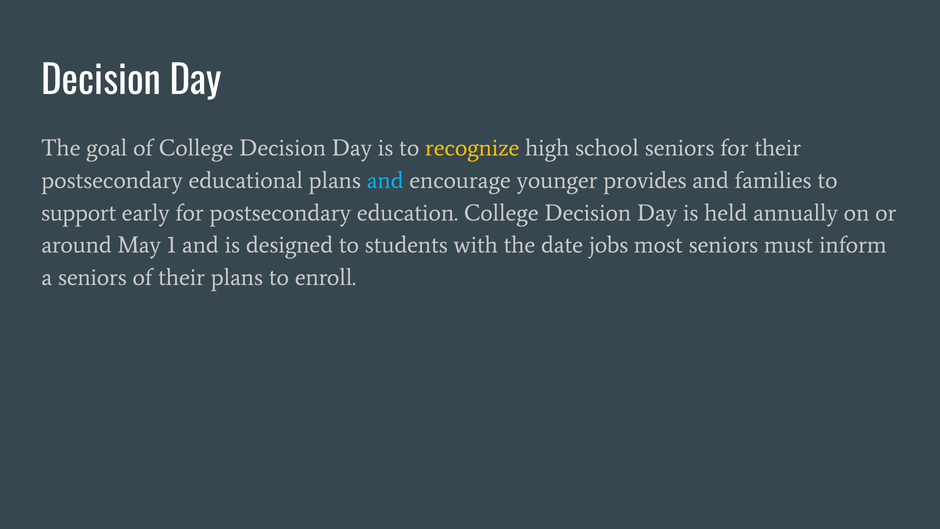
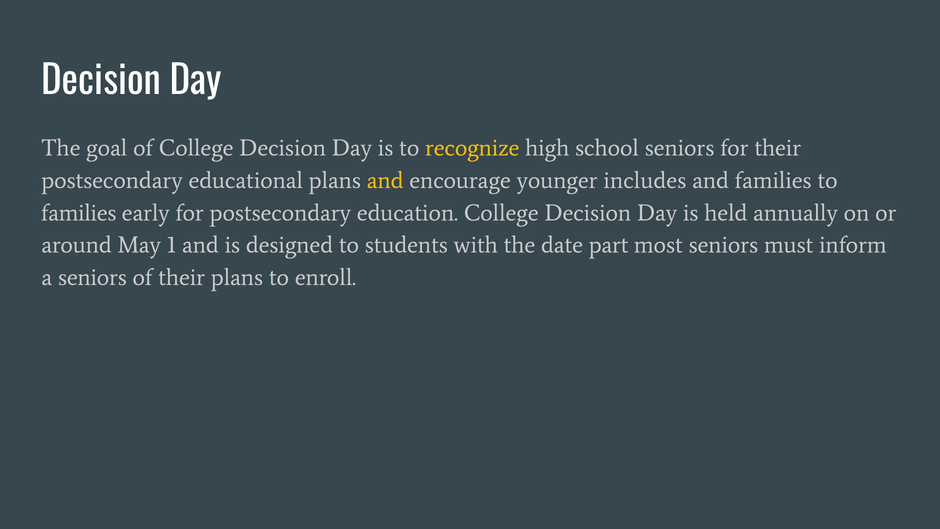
and at (385, 180) colour: light blue -> yellow
provides: provides -> includes
support at (79, 213): support -> families
jobs: jobs -> part
